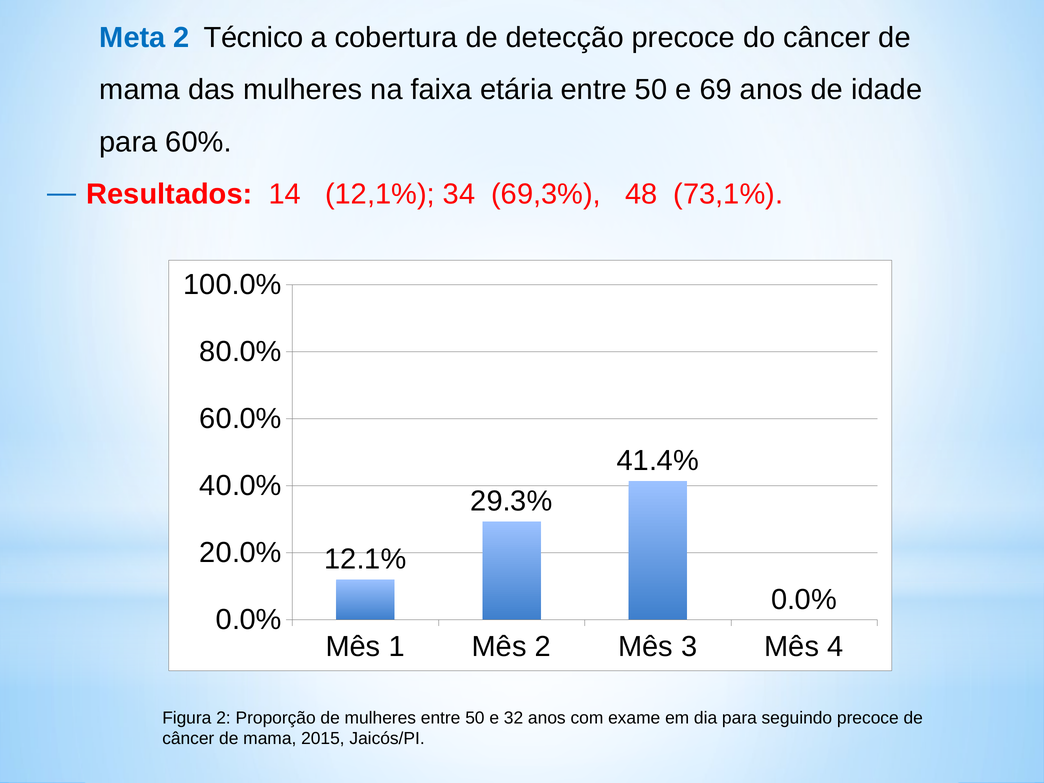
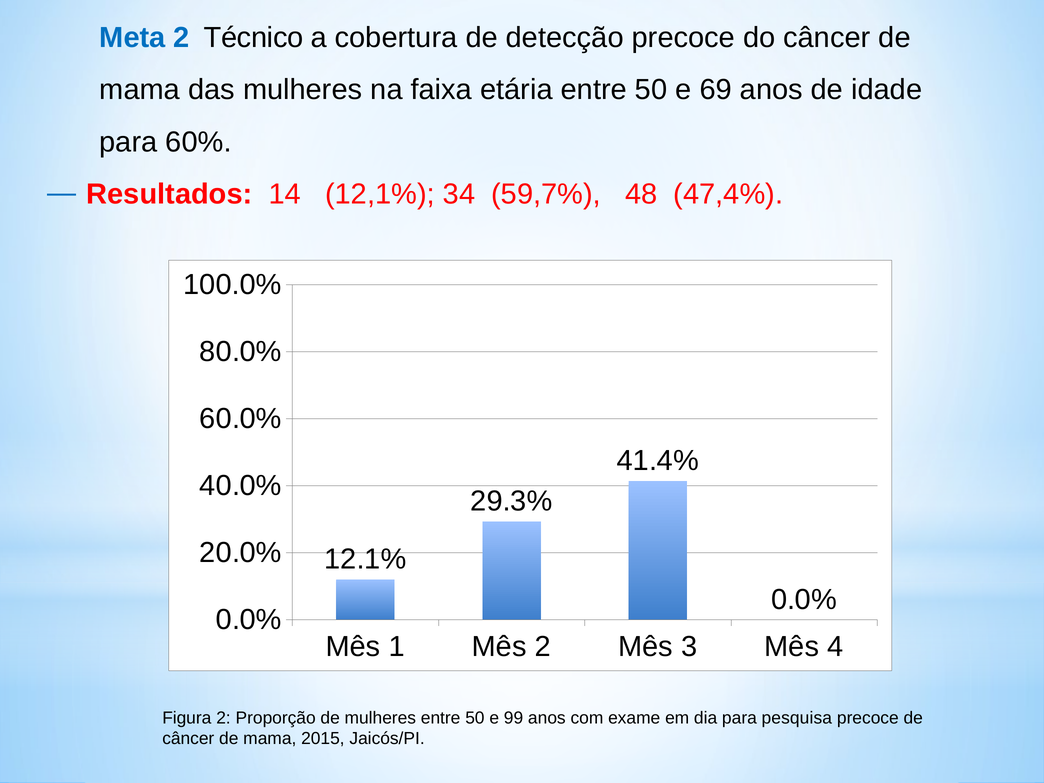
69,3%: 69,3% -> 59,7%
73,1%: 73,1% -> 47,4%
32: 32 -> 99
seguindo: seguindo -> pesquisa
